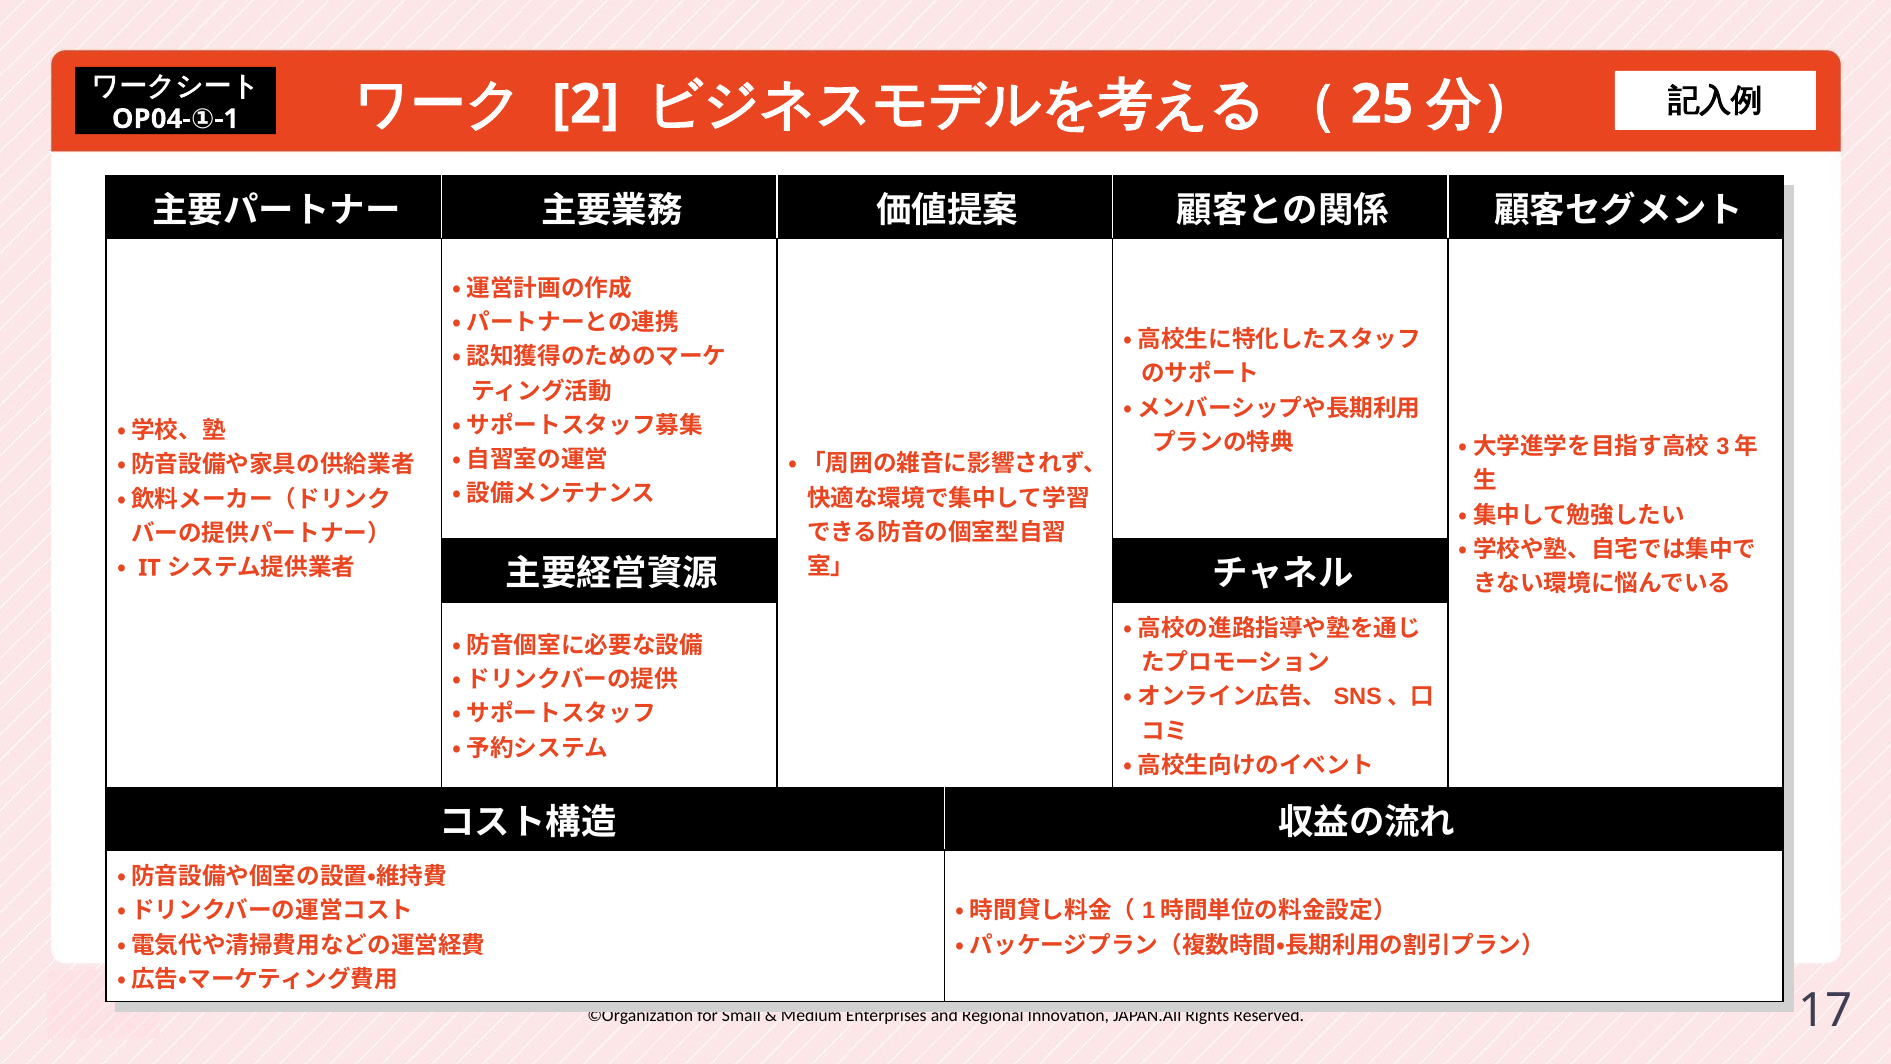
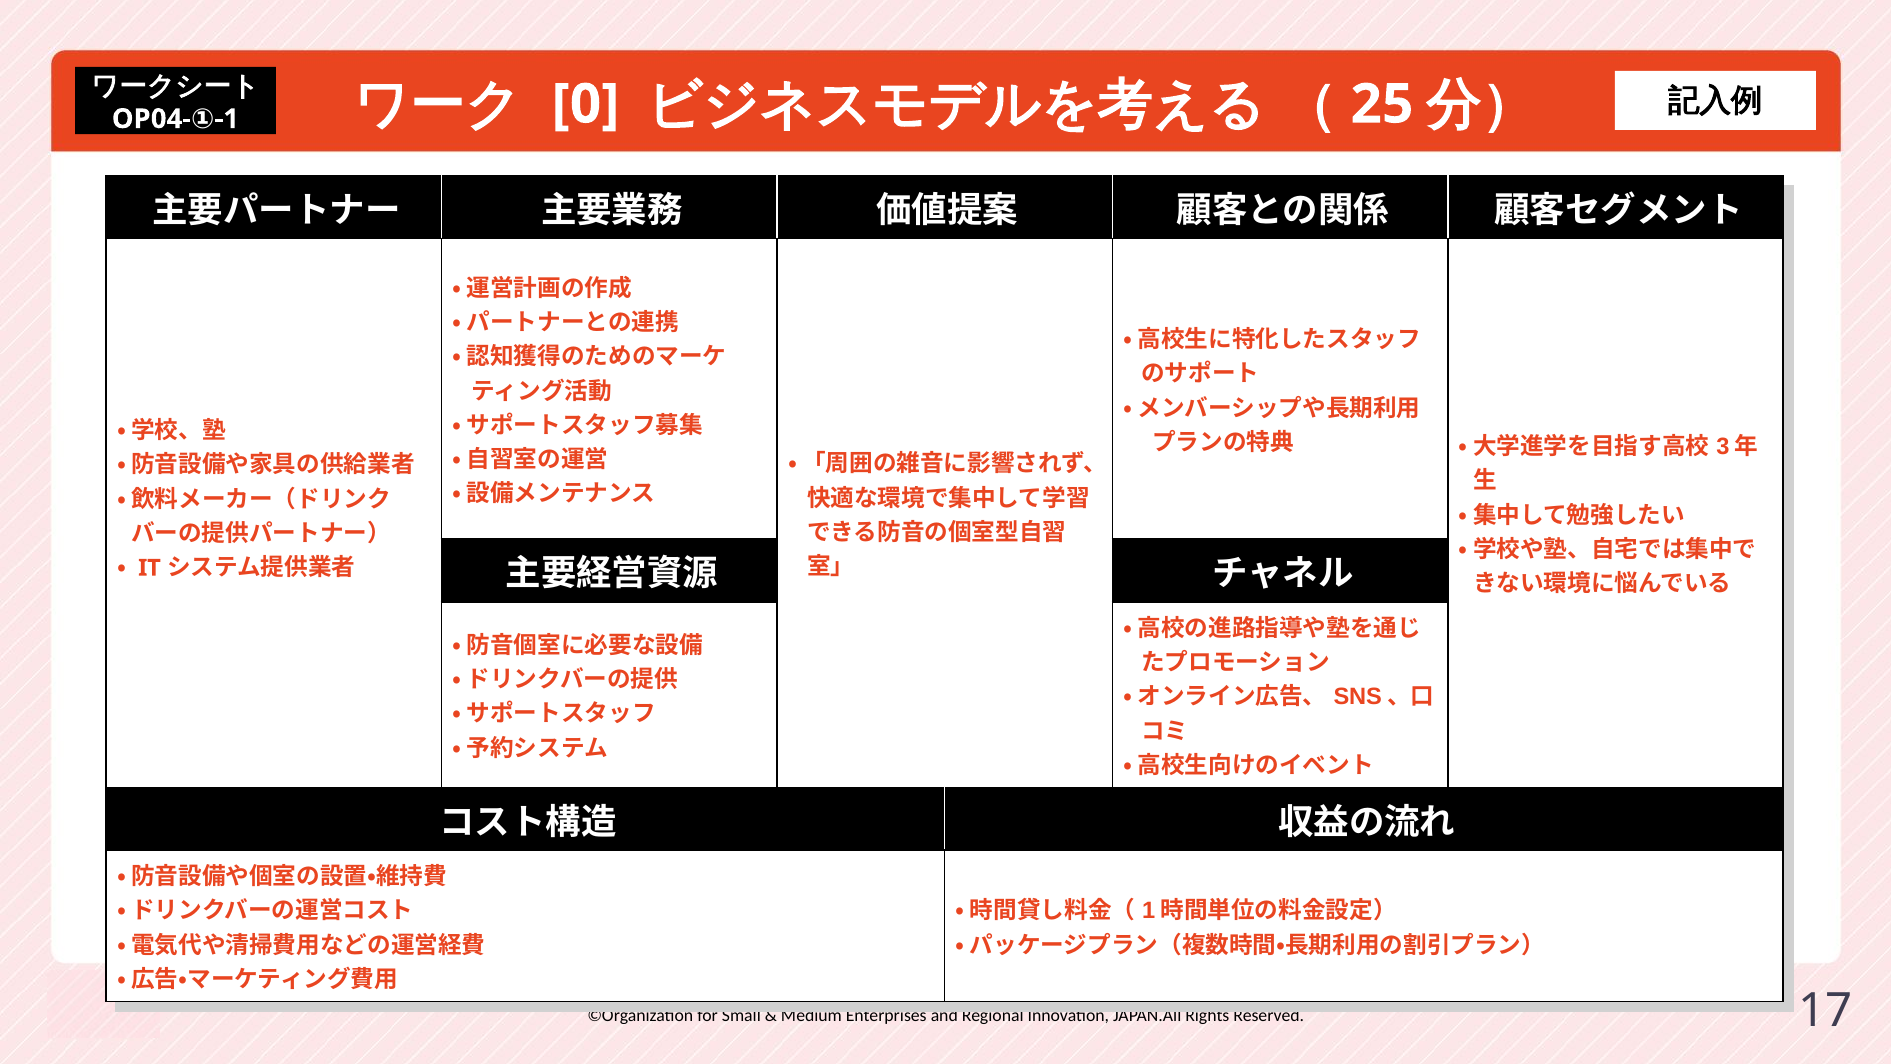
2: 2 -> 0
